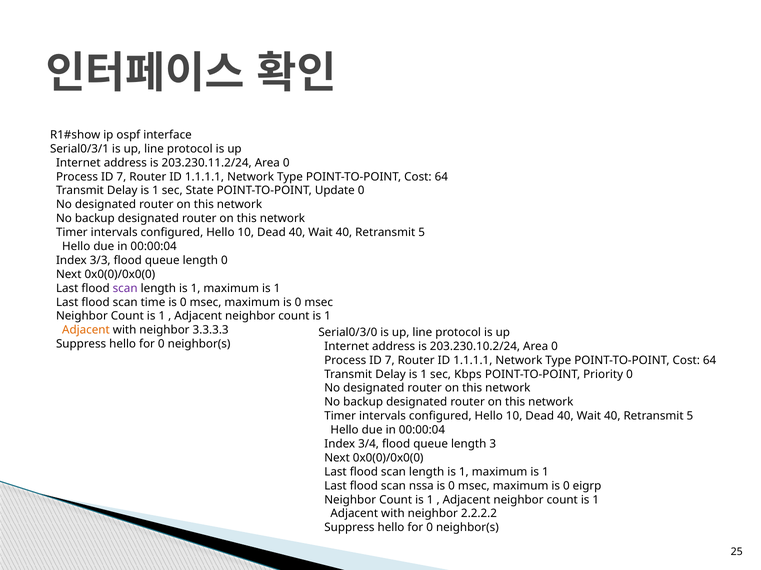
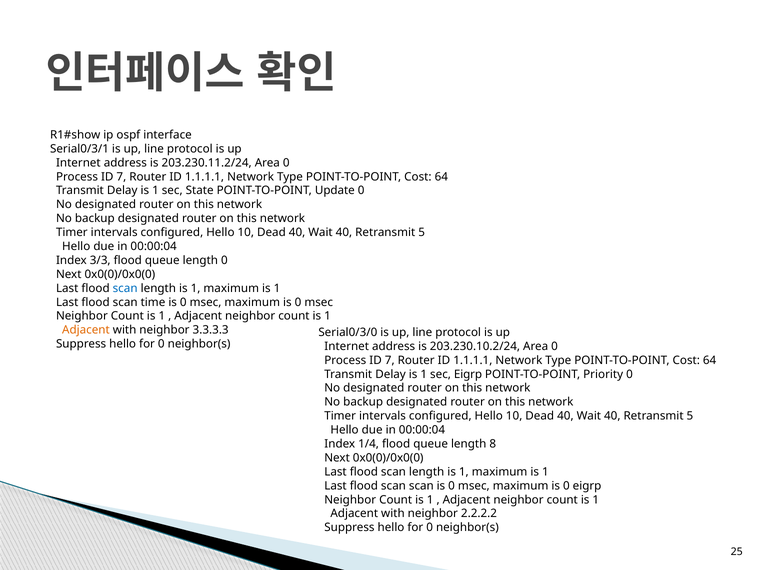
scan at (125, 289) colour: purple -> blue
sec Kbps: Kbps -> Eigrp
3/4: 3/4 -> 1/4
3: 3 -> 8
scan nssa: nssa -> scan
